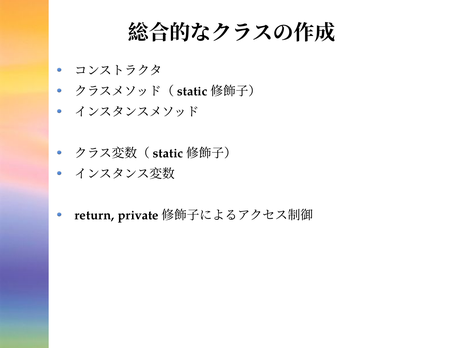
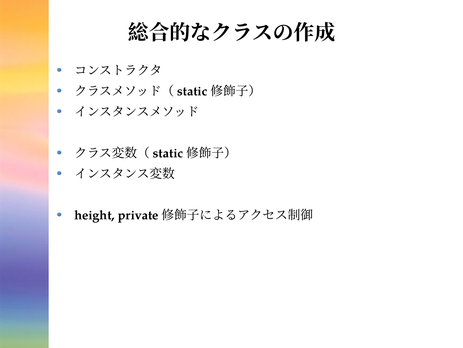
return: return -> height
